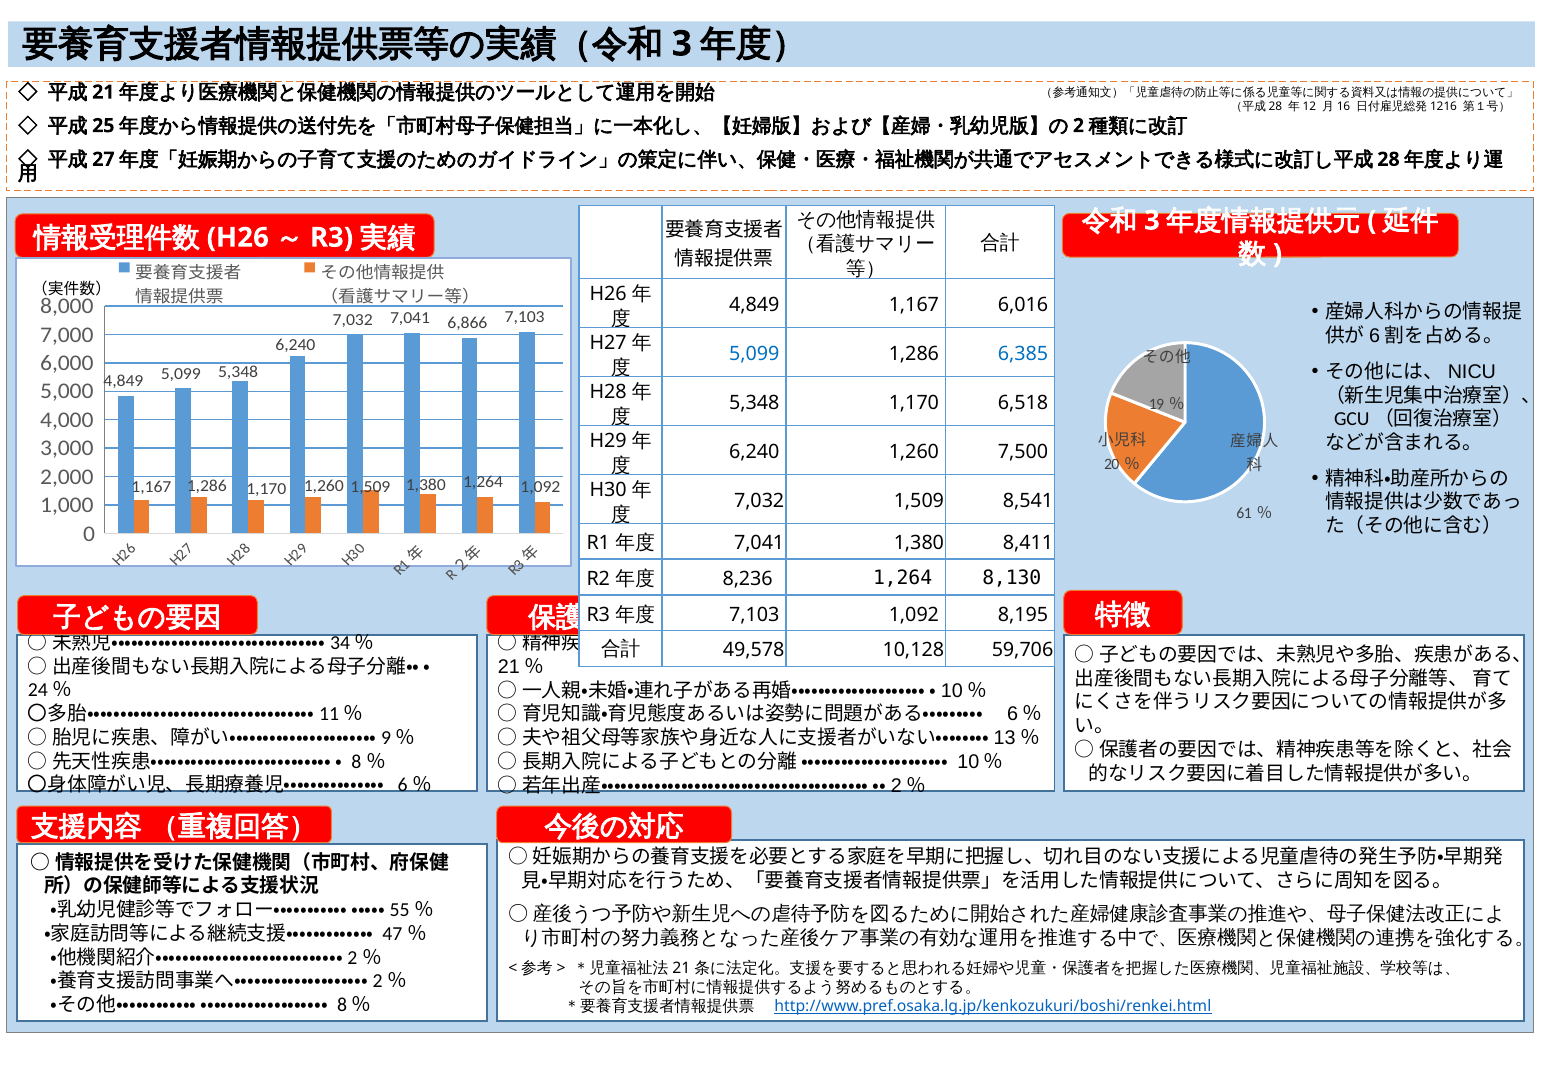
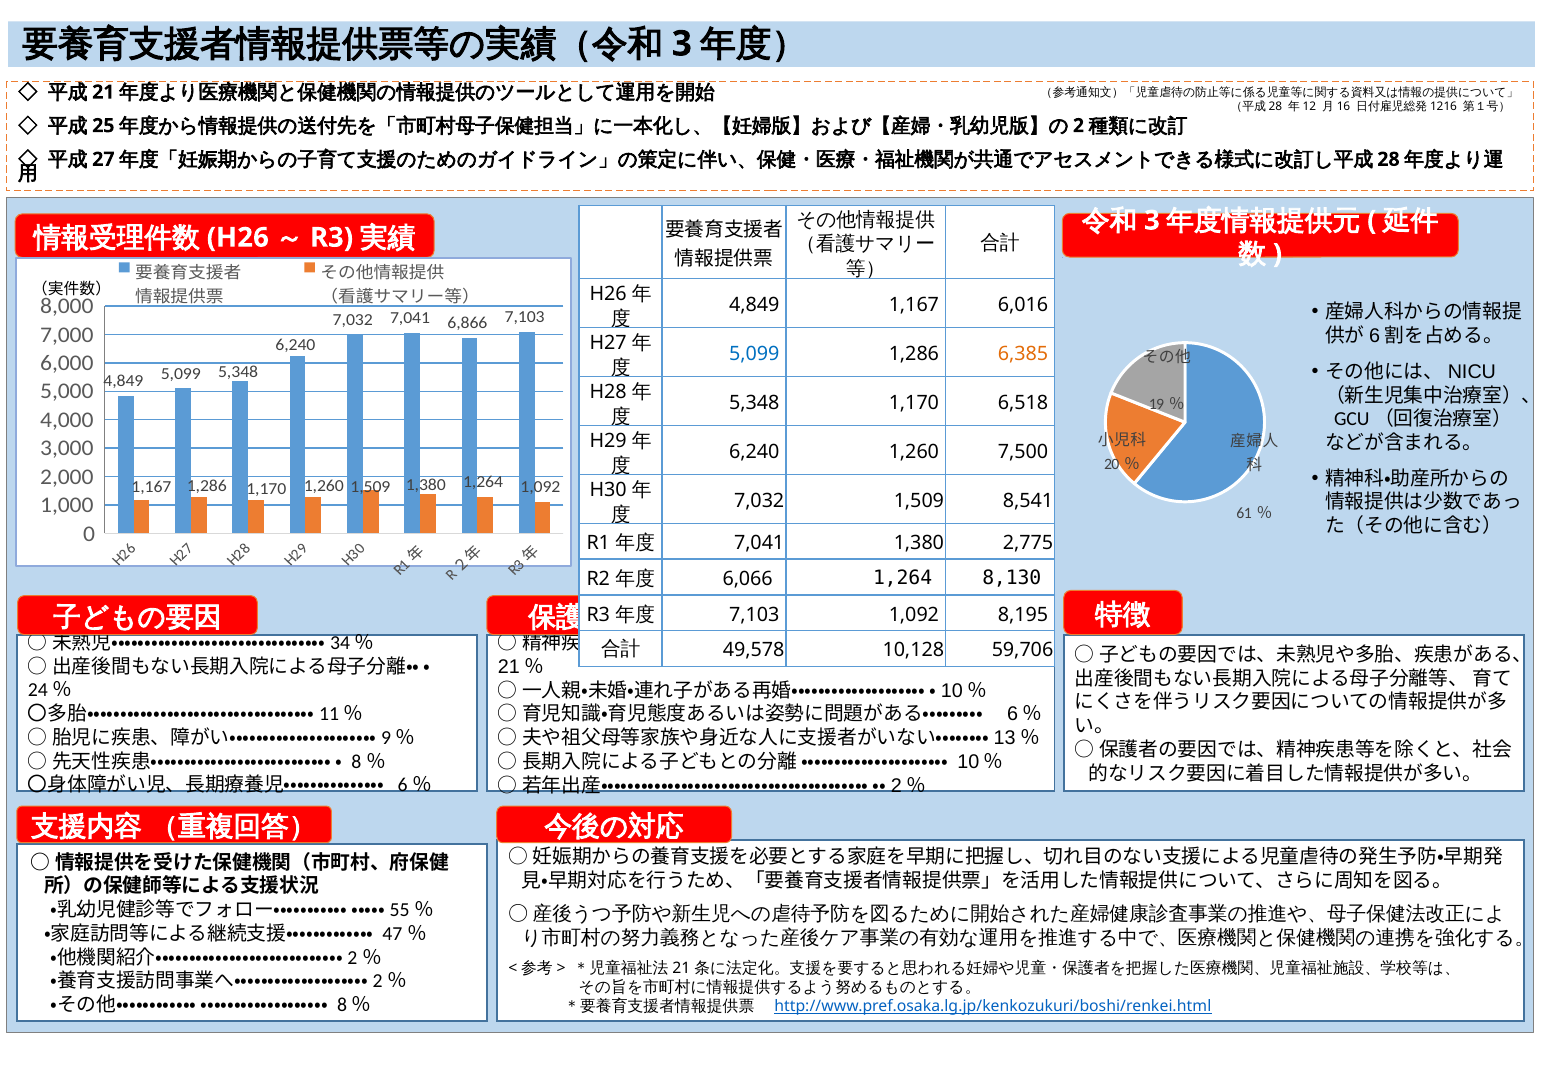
6,385 colour: blue -> orange
8,411: 8,411 -> 2,775
8,236: 8,236 -> 6,066
